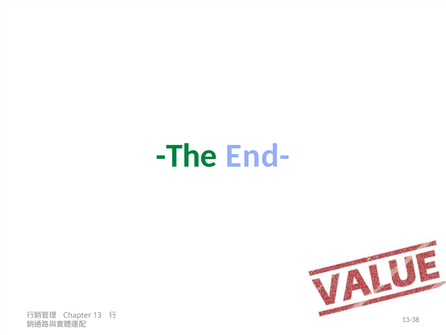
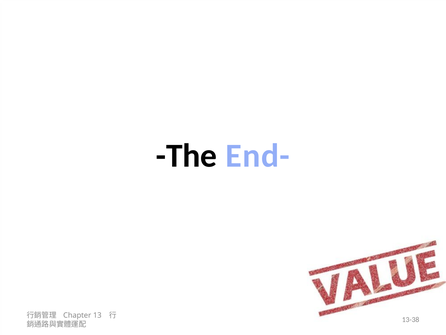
The colour: green -> black
